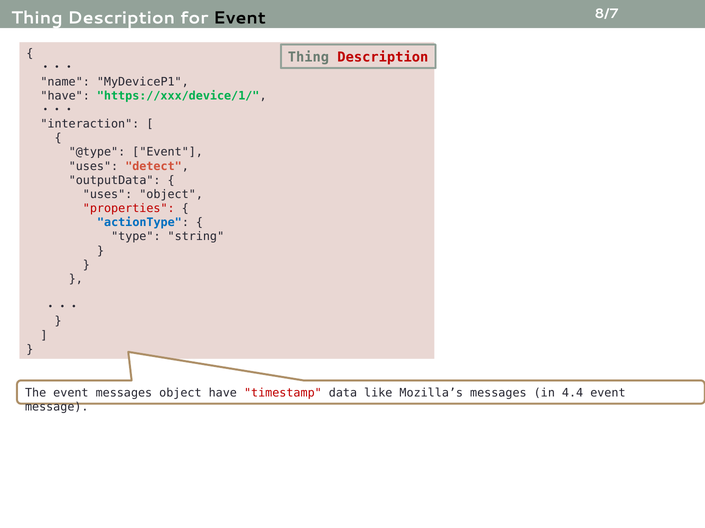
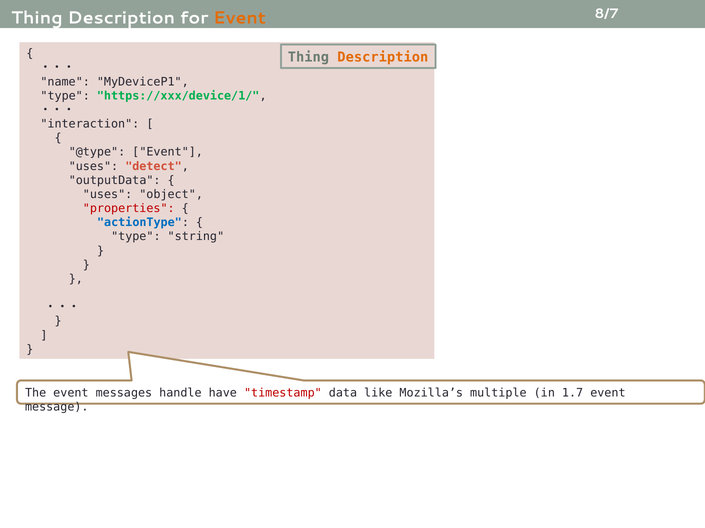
Event at (240, 18) colour: black -> orange
Description at (383, 57) colour: red -> orange
have at (65, 96): have -> type
messages object: object -> handle
Mozilla’s messages: messages -> multiple
4.4: 4.4 -> 1.7
